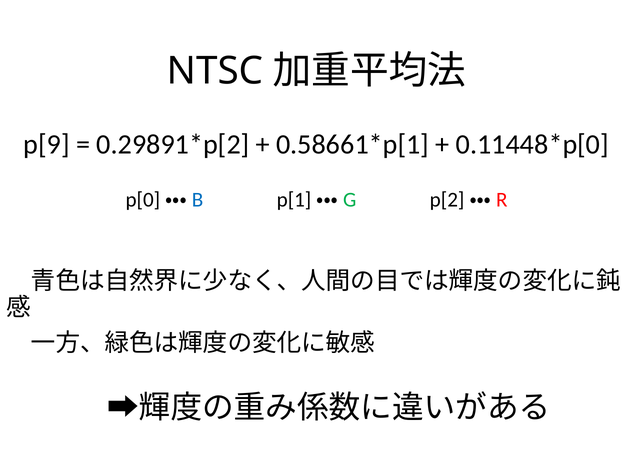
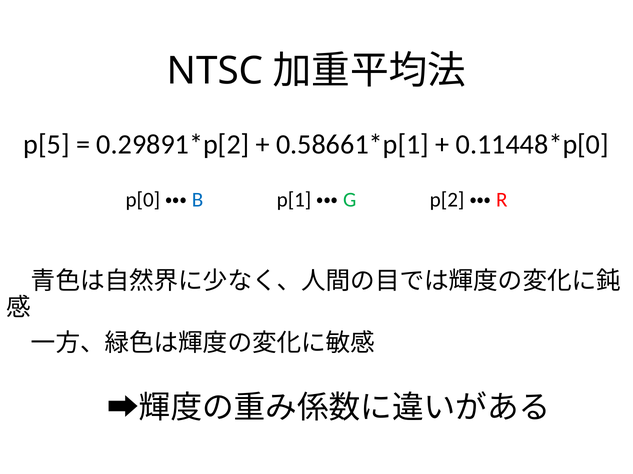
p[9: p[9 -> p[5
